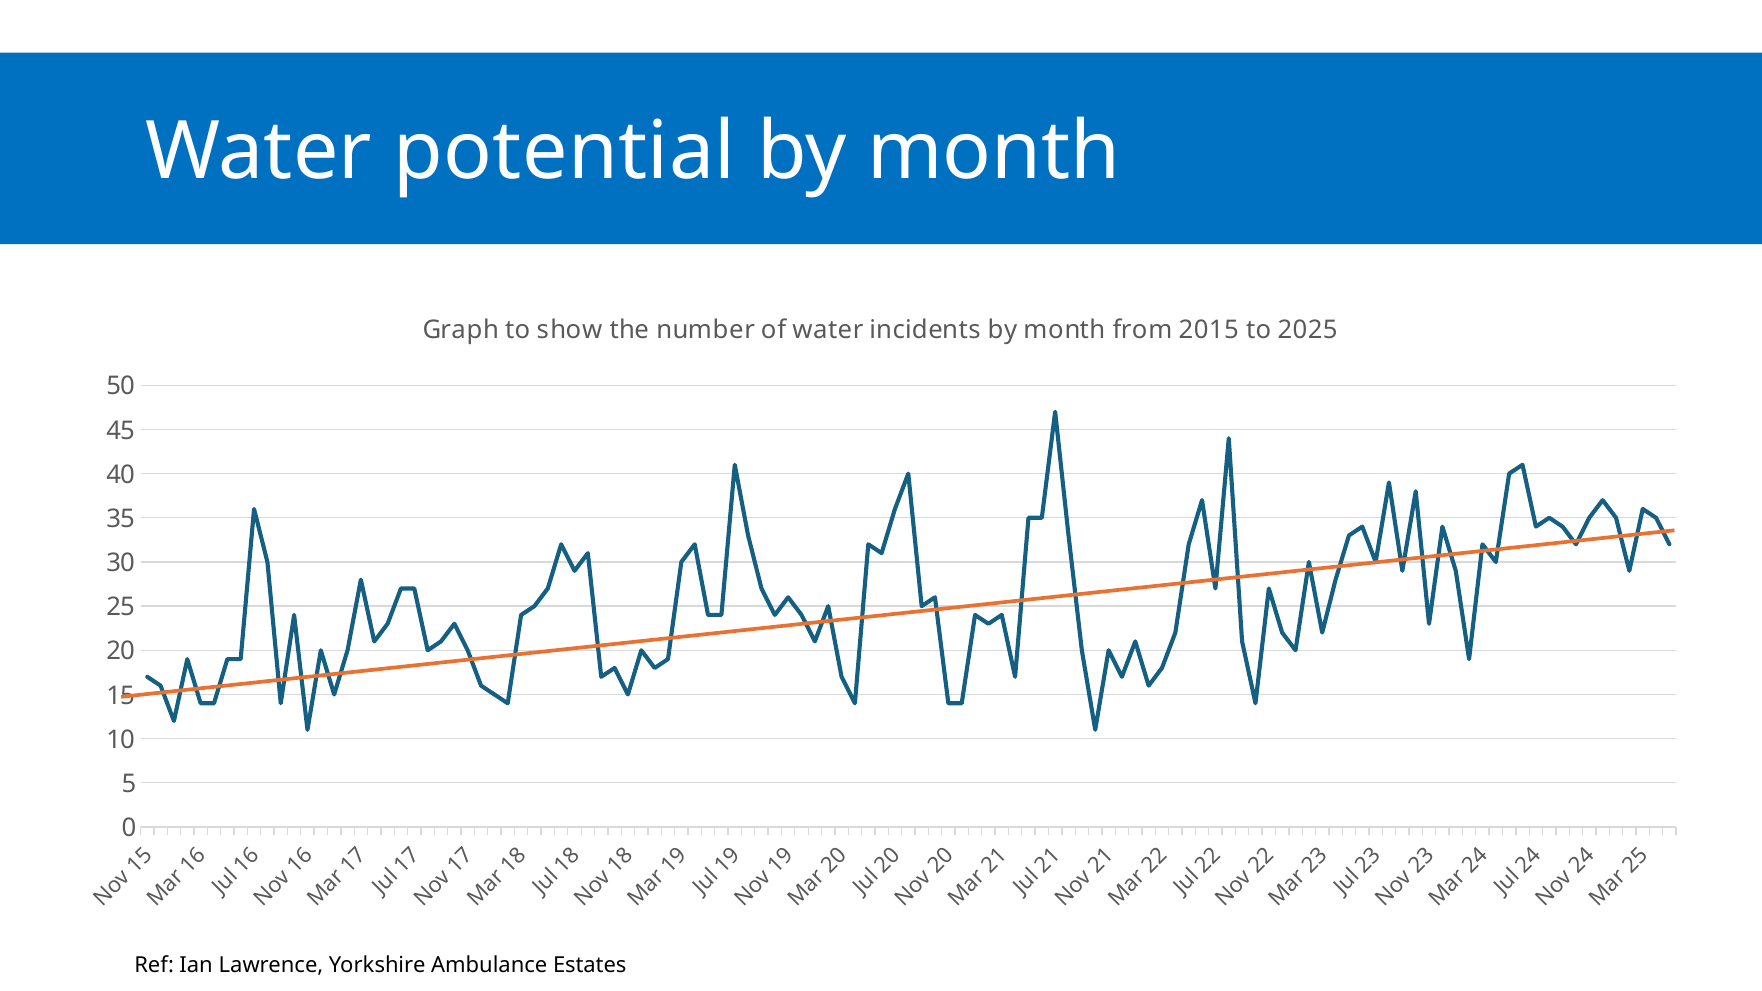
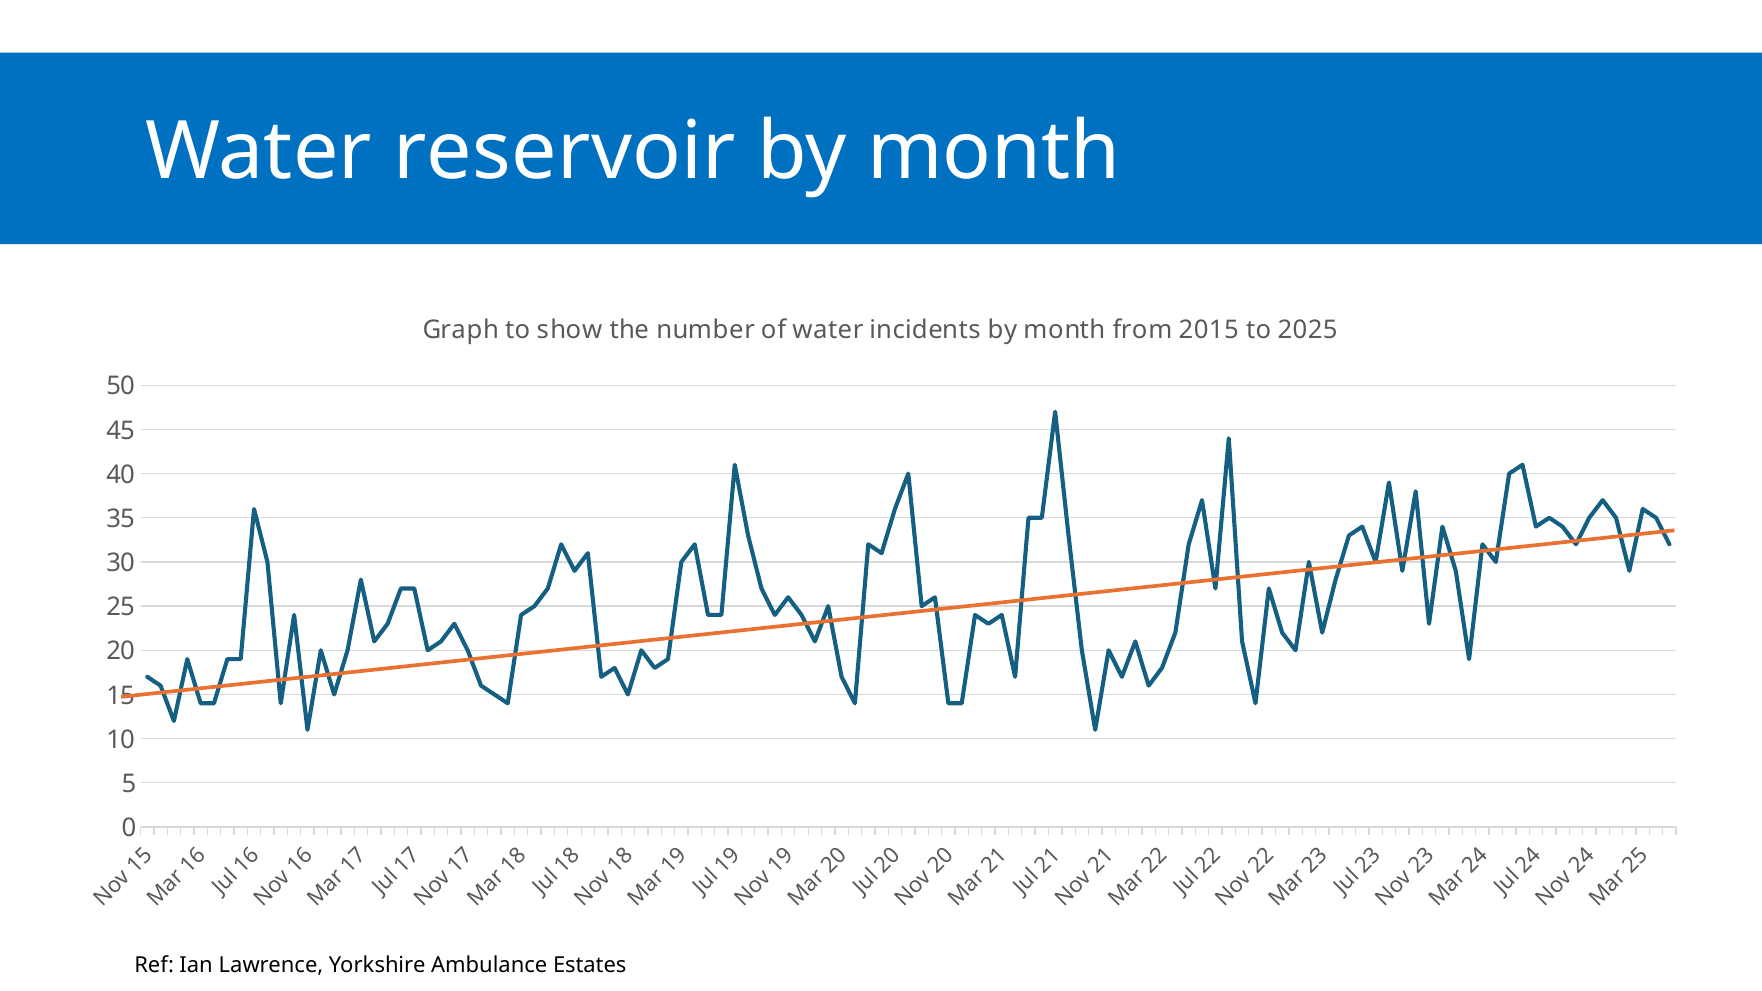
potential: potential -> reservoir
